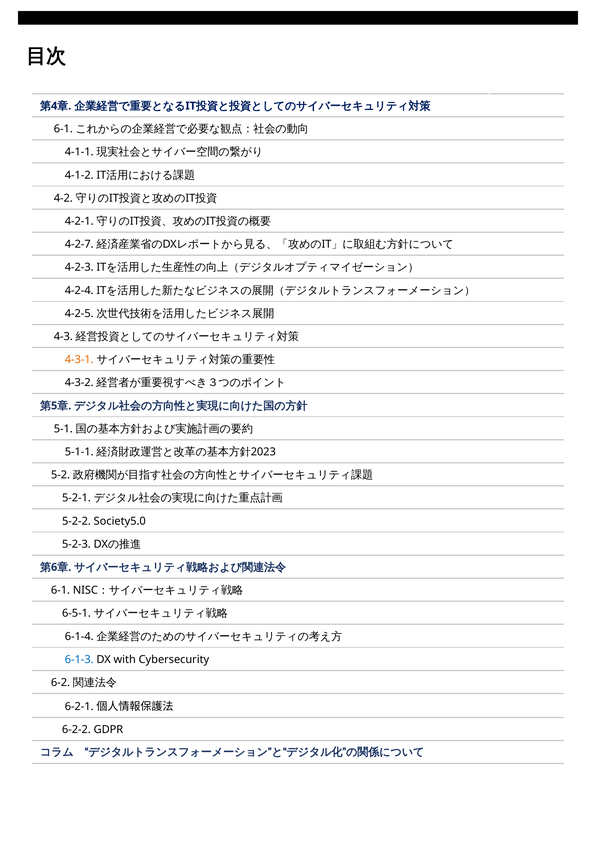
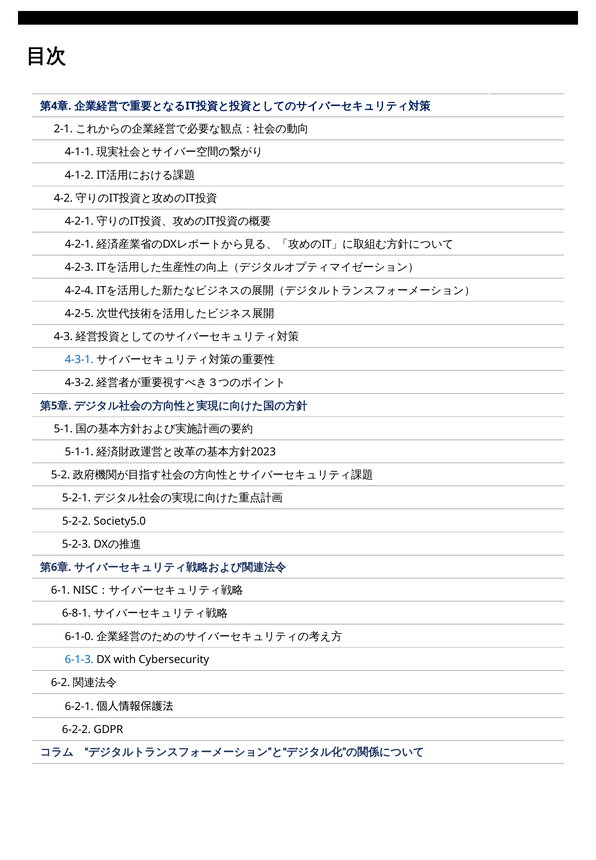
6-1 at (63, 129): 6-1 -> 2-1
4-2-7 at (79, 245): 4-2-7 -> 4-2-1
4-3-1 colour: orange -> blue
6-5-1: 6-5-1 -> 6-8-1
6-1-4: 6-1-4 -> 6-1-0
